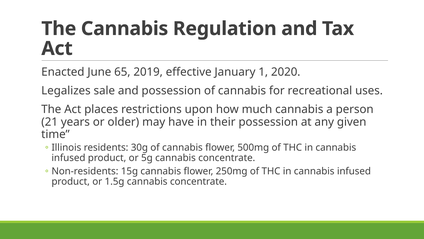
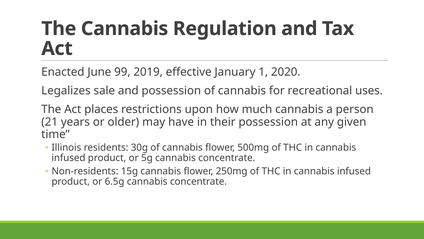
65: 65 -> 99
1.5g: 1.5g -> 6.5g
